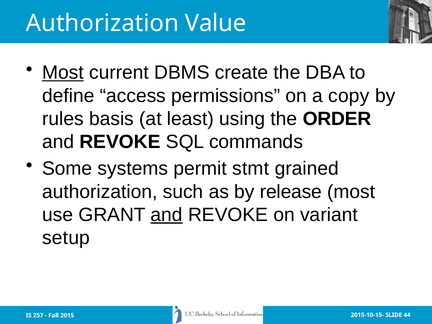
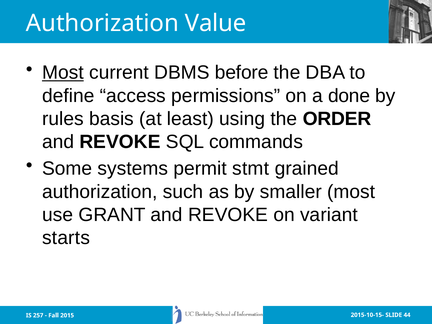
create: create -> before
copy: copy -> done
release: release -> smaller
and at (167, 215) underline: present -> none
setup: setup -> starts
